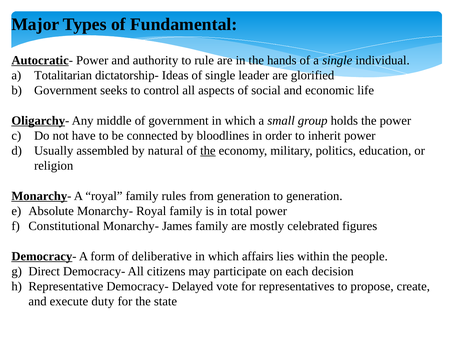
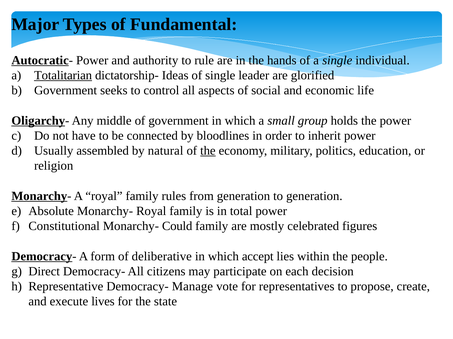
Totalitarian underline: none -> present
James: James -> Could
affairs: affairs -> accept
Delayed: Delayed -> Manage
duty: duty -> lives
